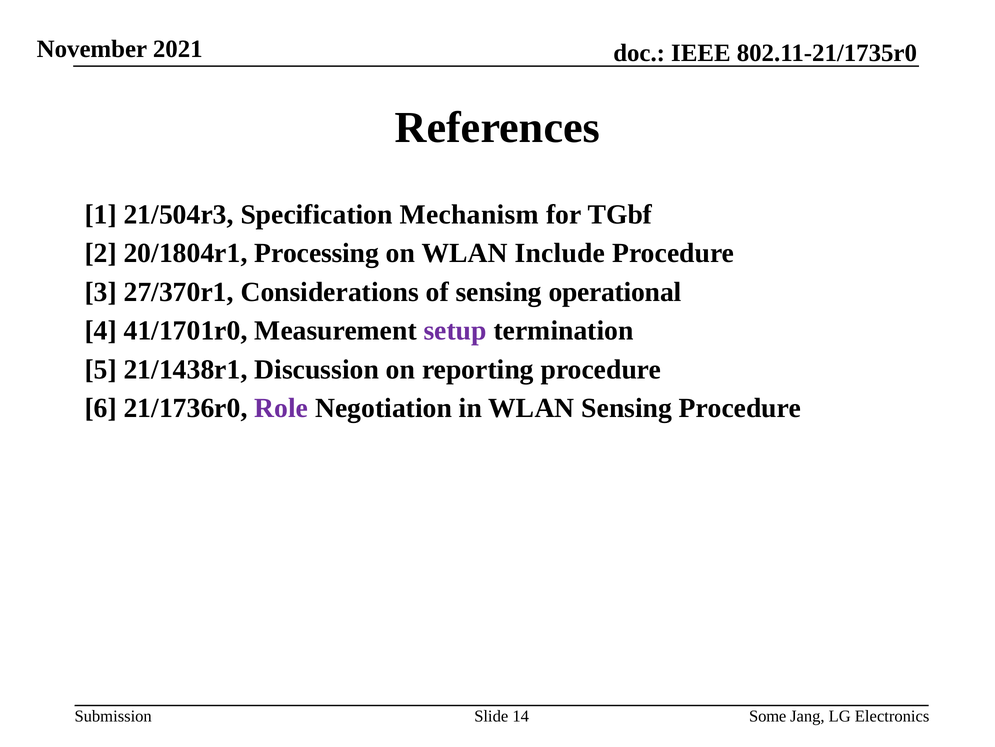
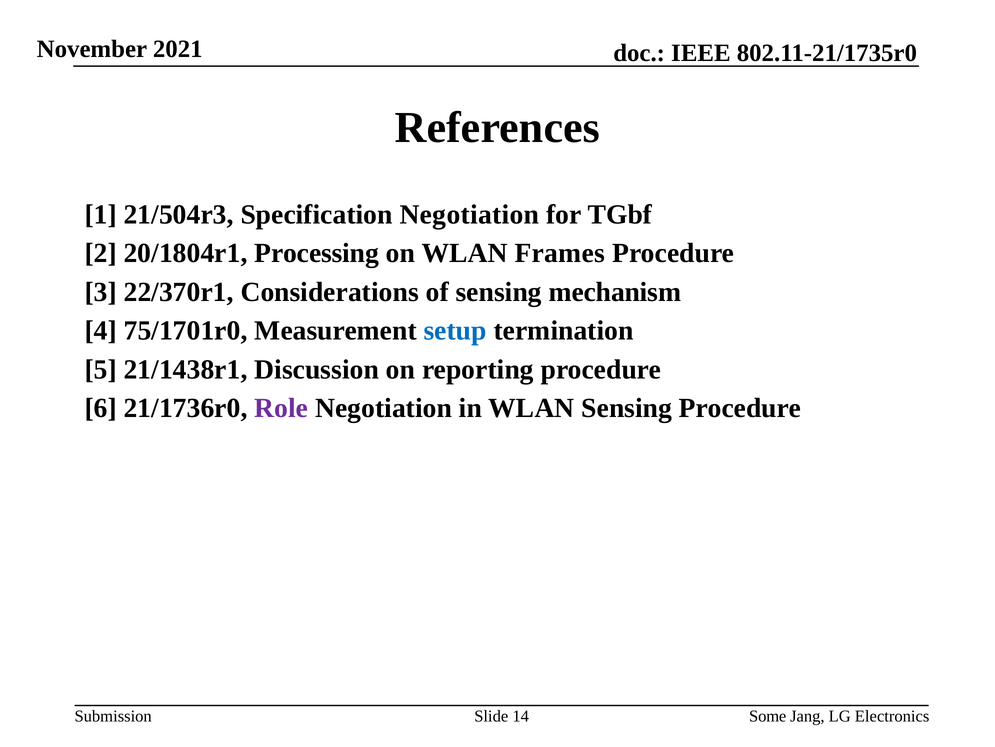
Specification Mechanism: Mechanism -> Negotiation
Include: Include -> Frames
27/370r1: 27/370r1 -> 22/370r1
operational: operational -> mechanism
41/1701r0: 41/1701r0 -> 75/1701r0
setup colour: purple -> blue
